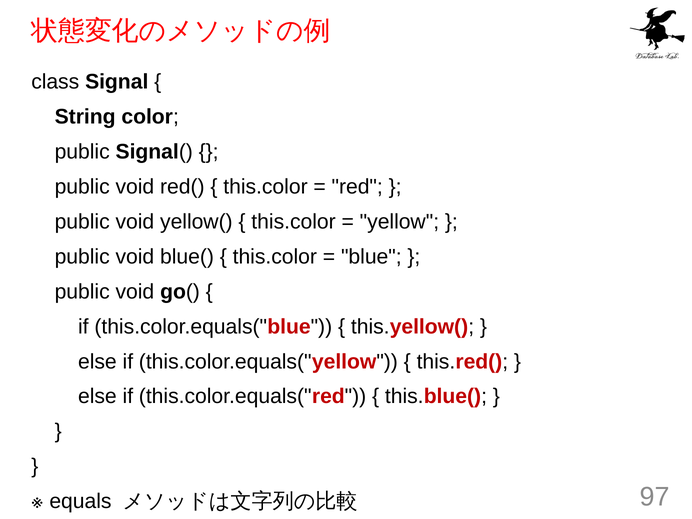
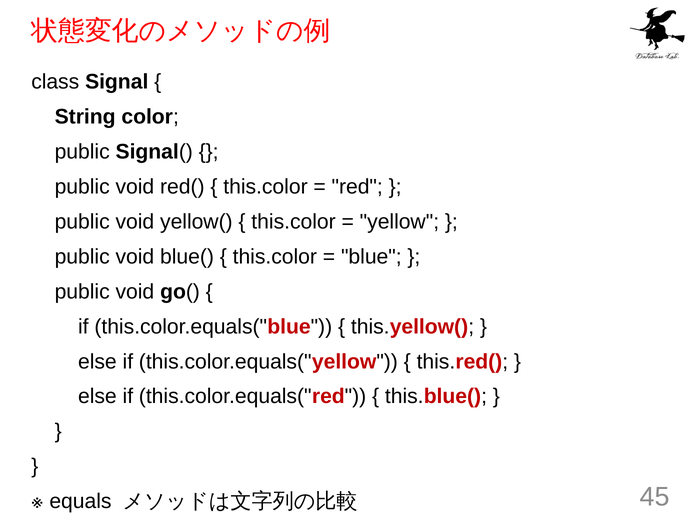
97: 97 -> 45
